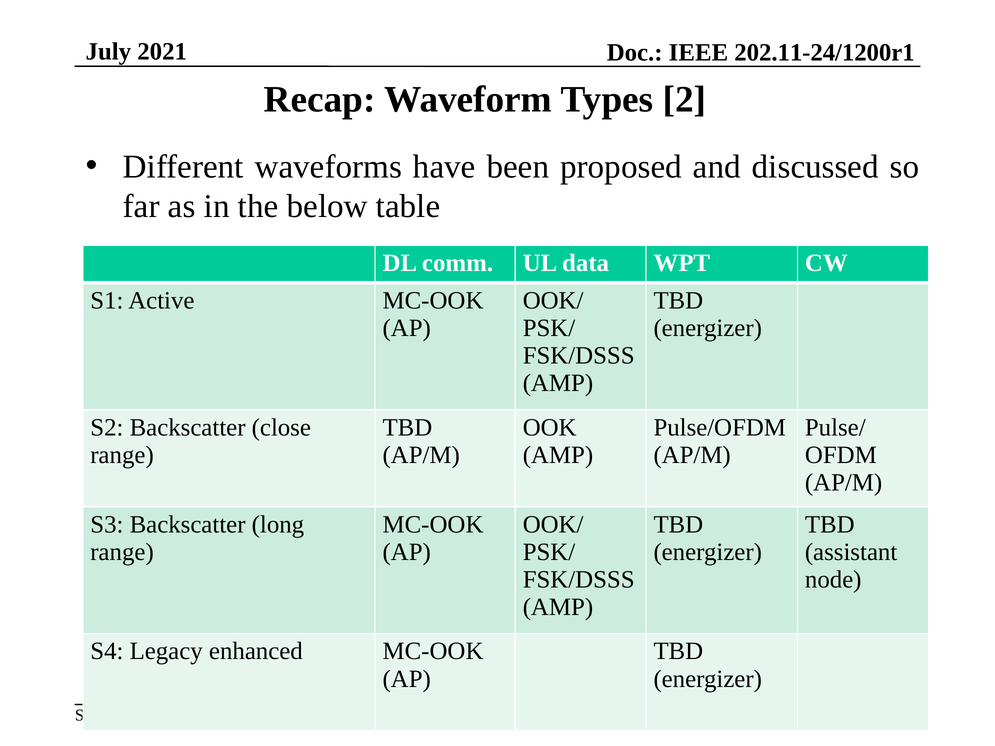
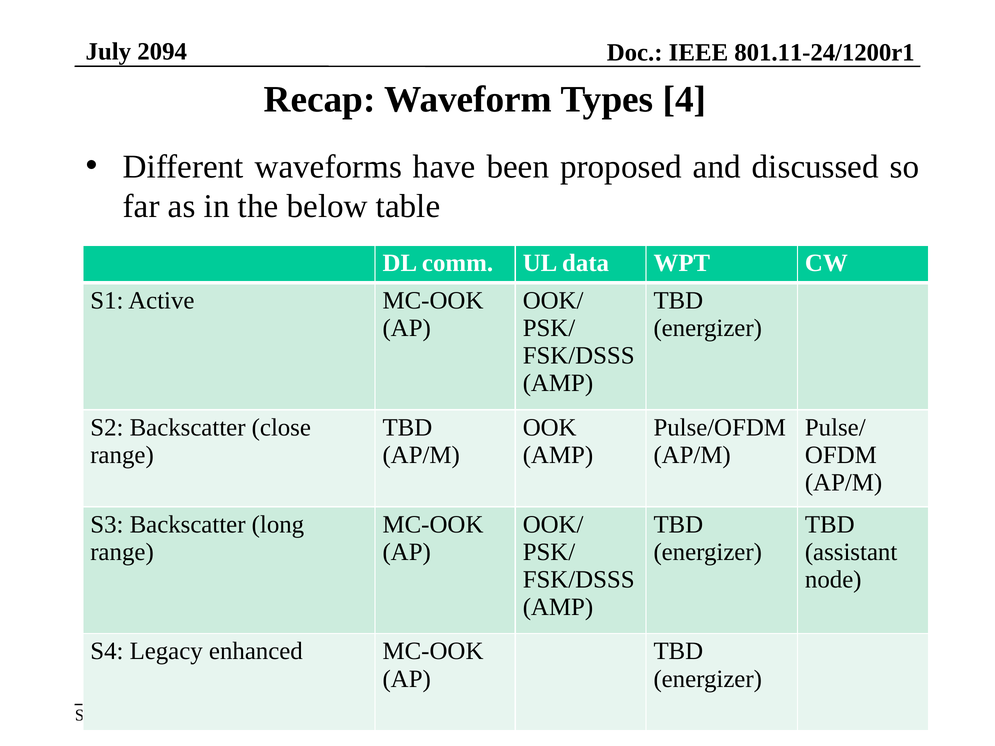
2021: 2021 -> 2094
202.11-24/1200r1: 202.11-24/1200r1 -> 801.11-24/1200r1
Types 2: 2 -> 4
